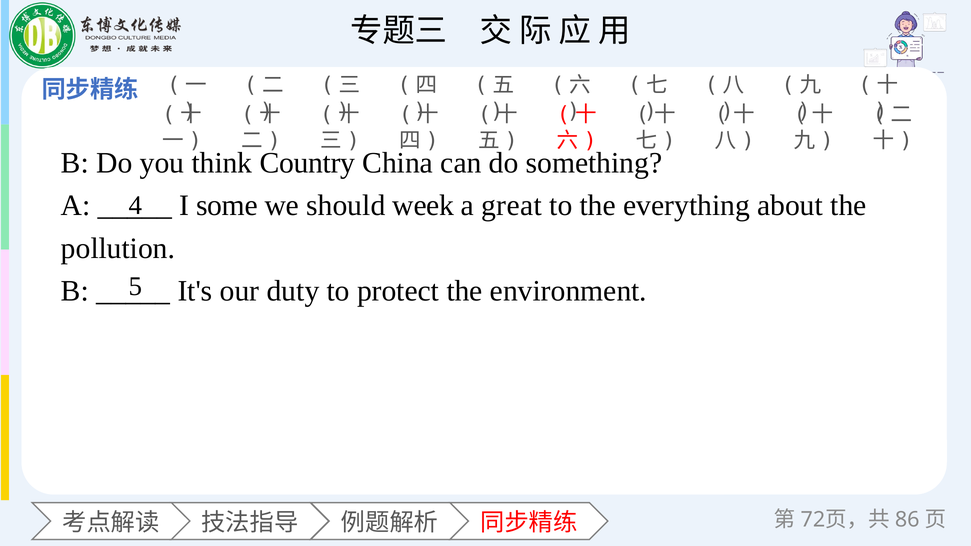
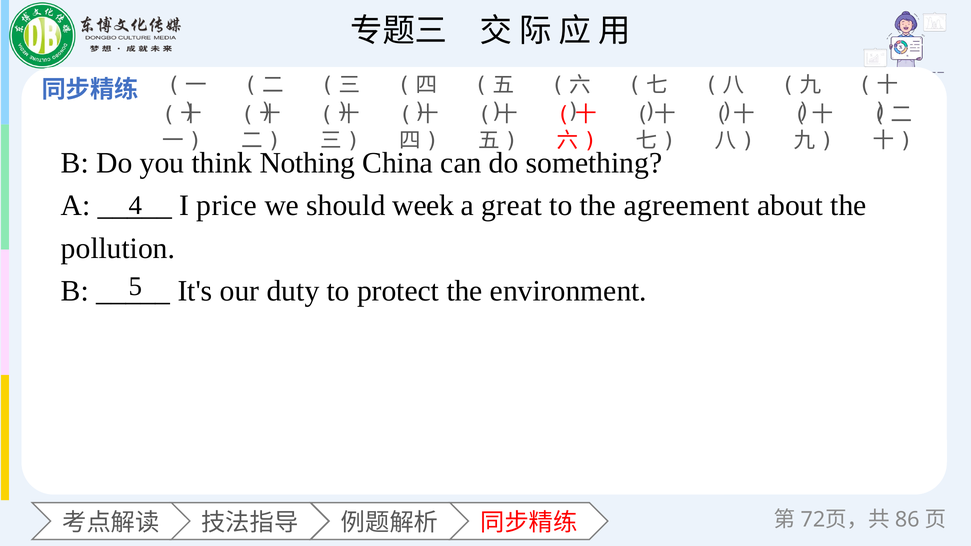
Country: Country -> Nothing
some: some -> price
everything: everything -> agreement
